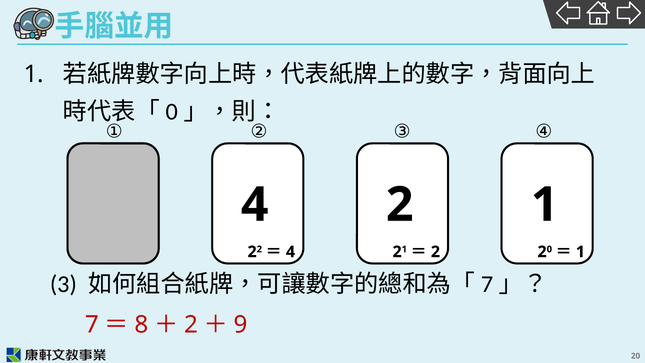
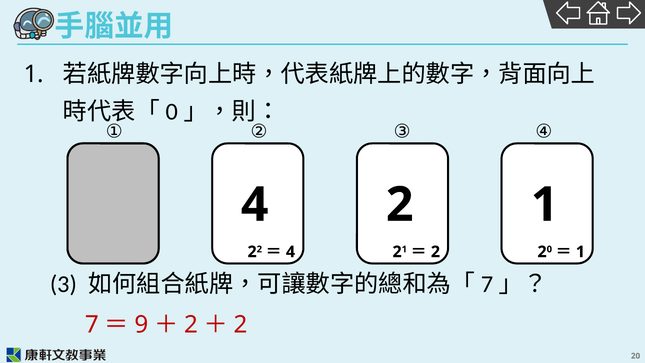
8 at (141, 325): 8 -> 9
9 at (240, 325): 9 -> 2
